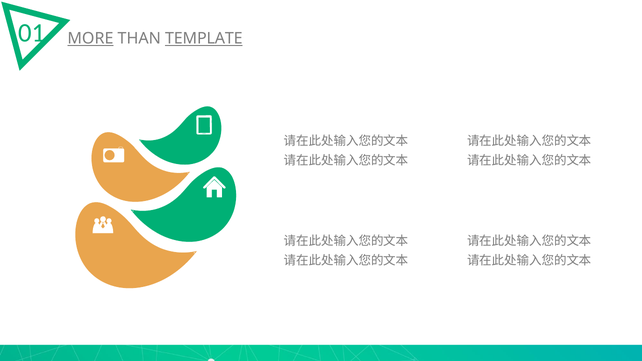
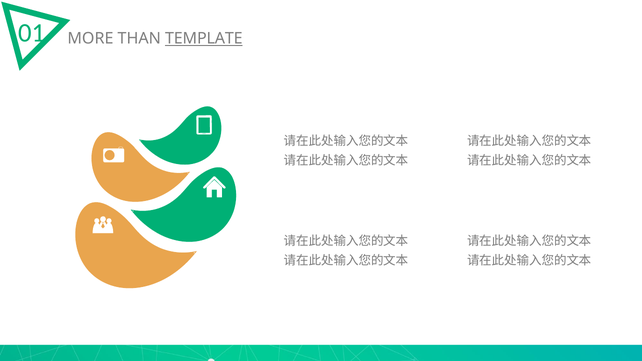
MORE underline: present -> none
